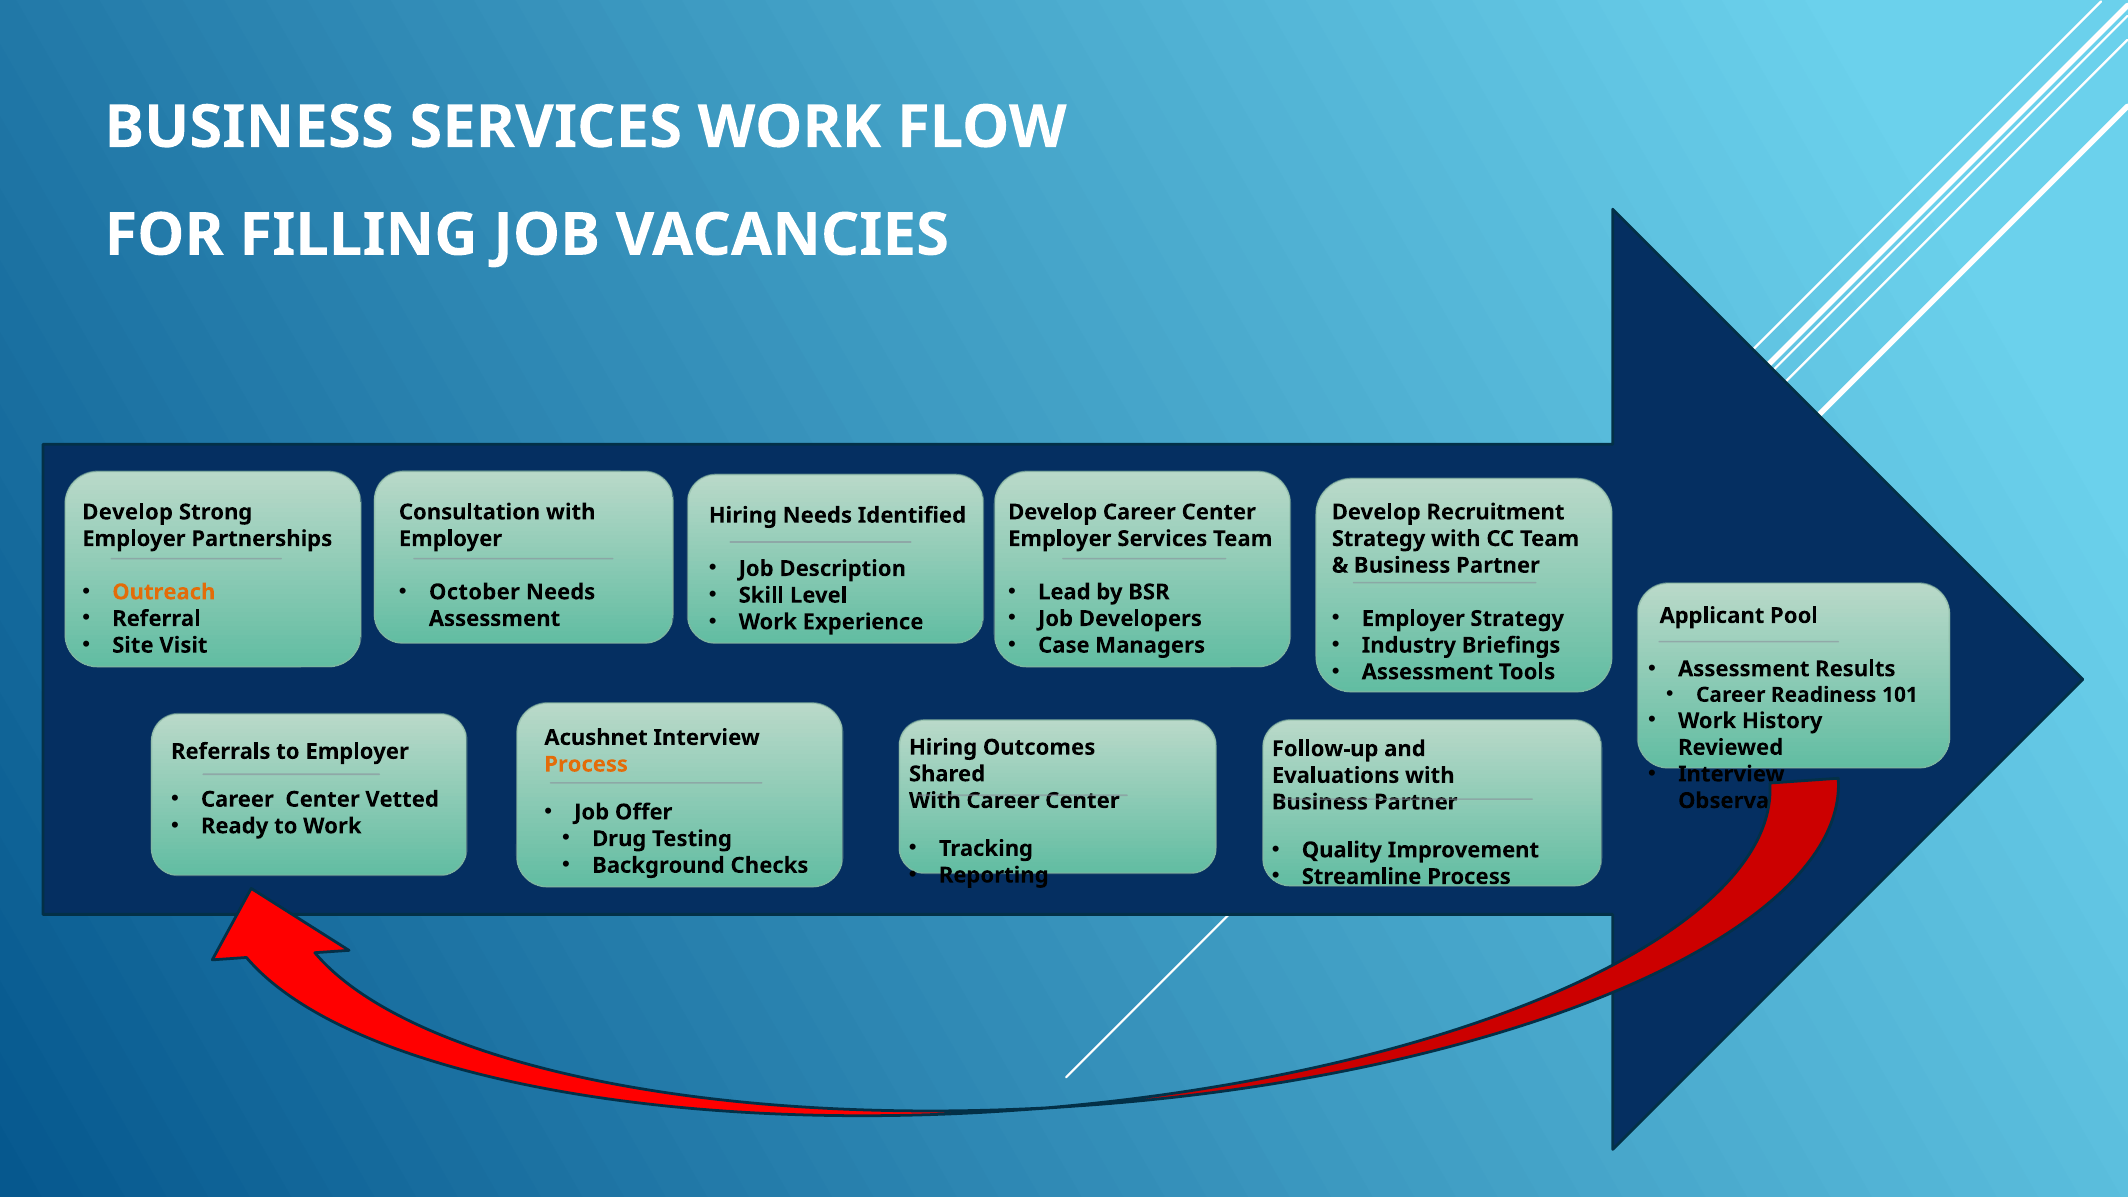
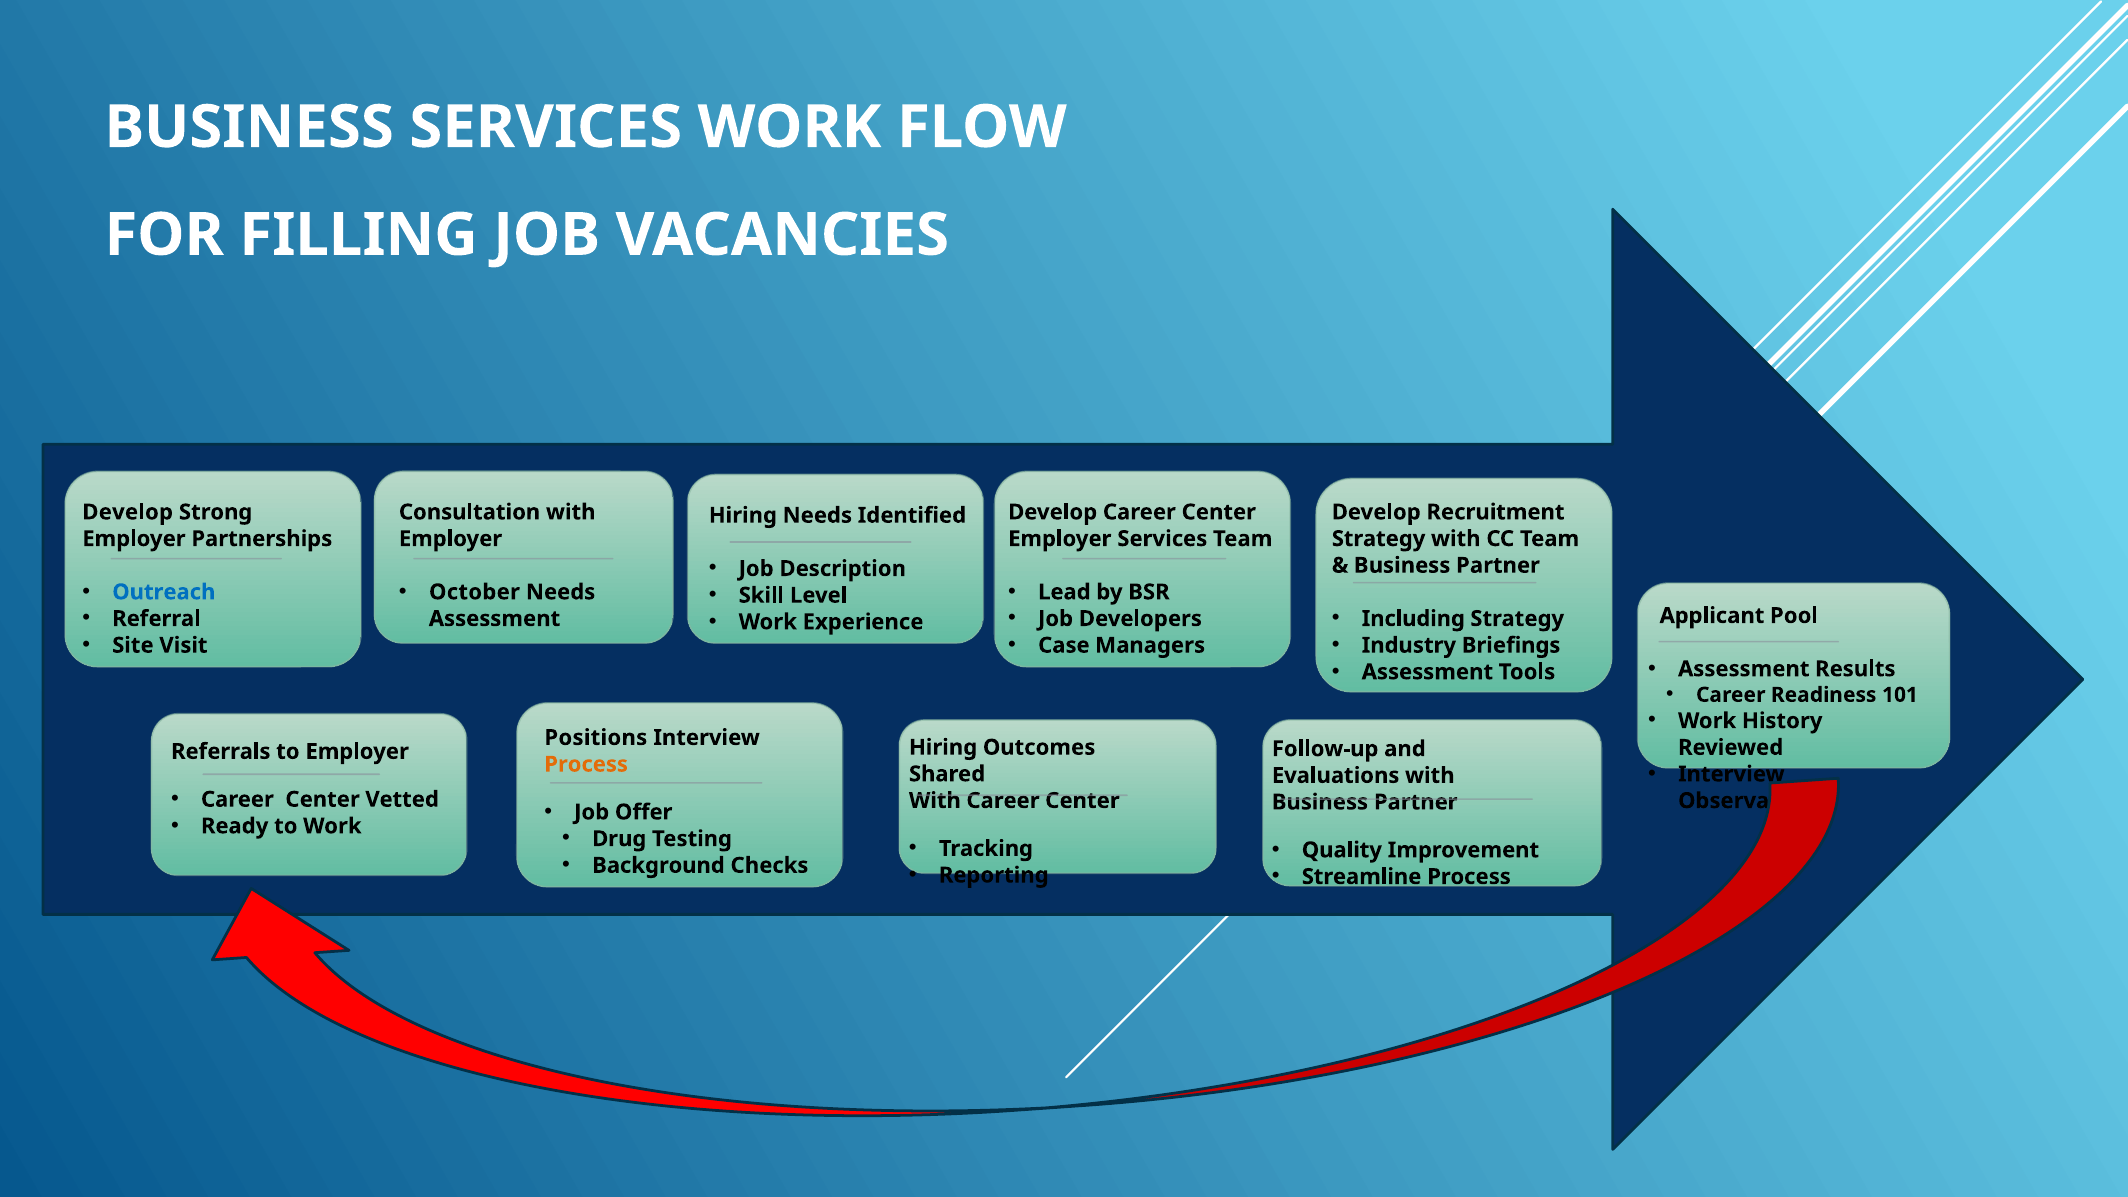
Outreach colour: orange -> blue
Employer at (1413, 619): Employer -> Including
Acushnet: Acushnet -> Positions
